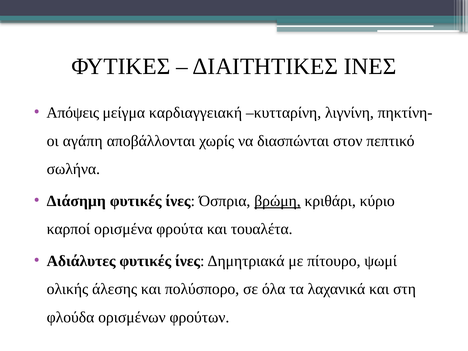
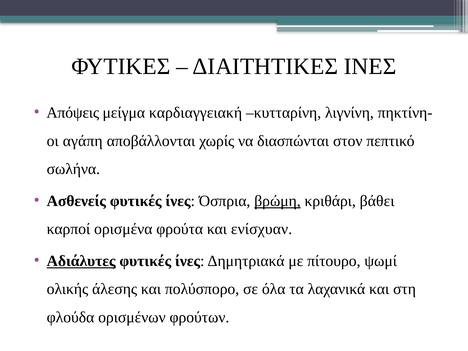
Διάσημη: Διάσημη -> Ασθενείς
κύριο: κύριο -> βάθει
τουαλέτα: τουαλέτα -> ενίσχυαν
Αδιάλυτες underline: none -> present
